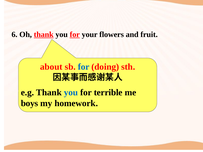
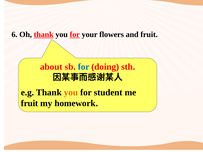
you at (71, 93) colour: blue -> orange
terrible: terrible -> student
boys at (30, 103): boys -> fruit
